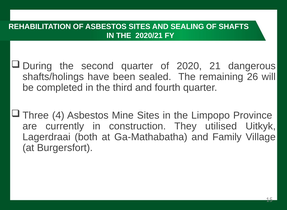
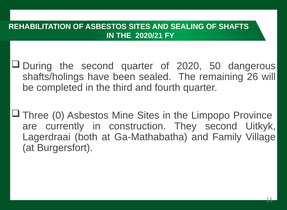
21: 21 -> 50
4: 4 -> 0
They utilised: utilised -> second
